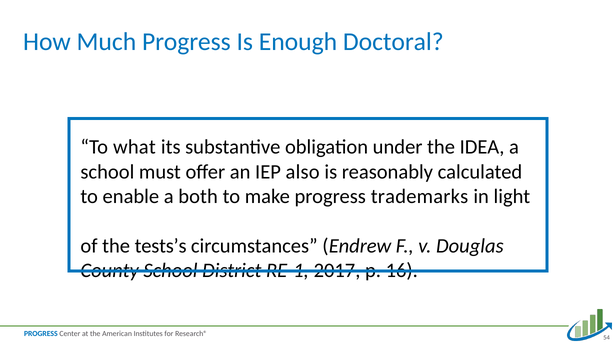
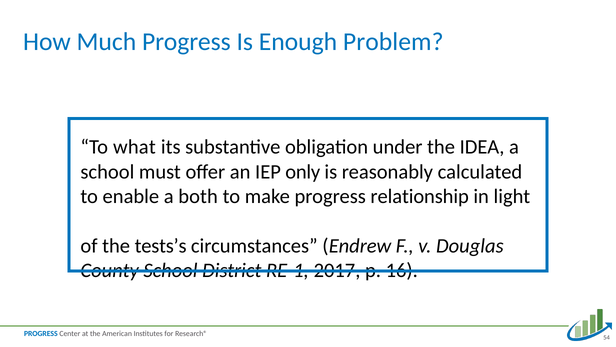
Doctoral: Doctoral -> Problem
also: also -> only
trademarks: trademarks -> relationship
